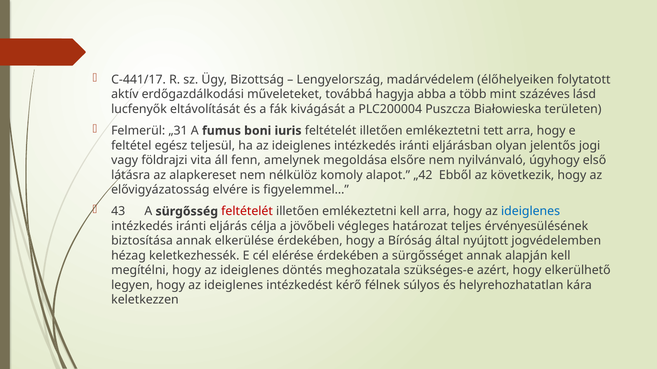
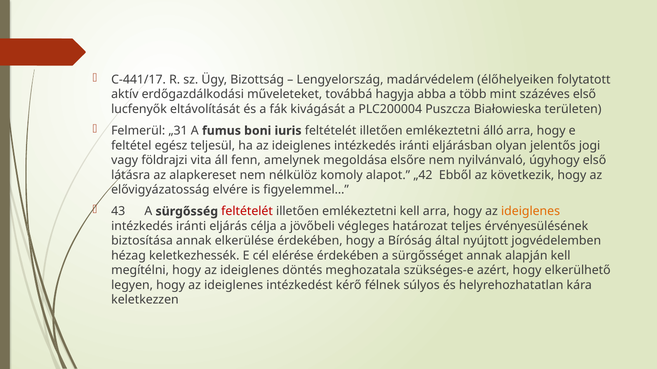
százéves lásd: lásd -> első
tett: tett -> álló
ideiglenes at (531, 212) colour: blue -> orange
